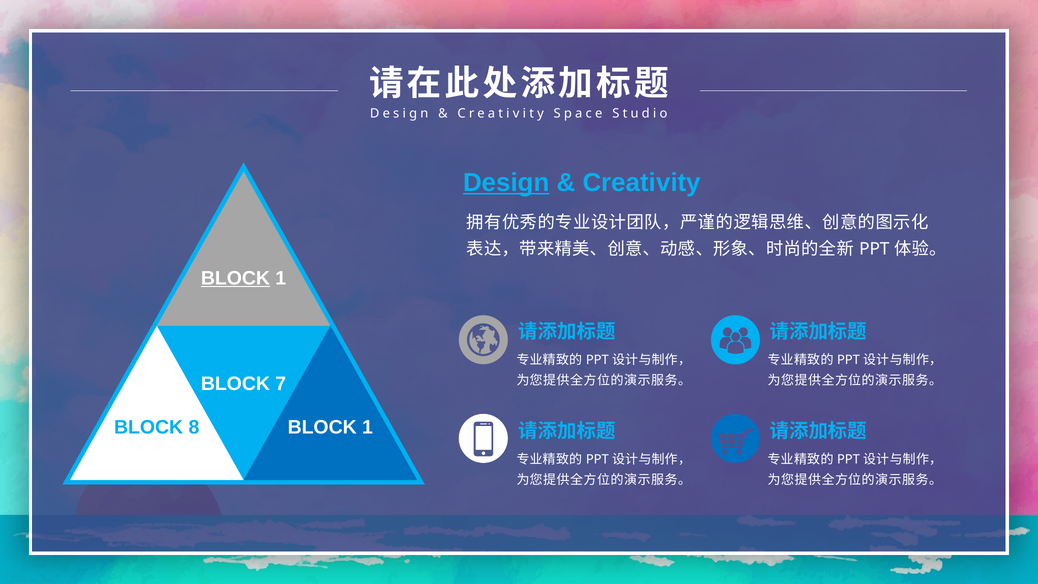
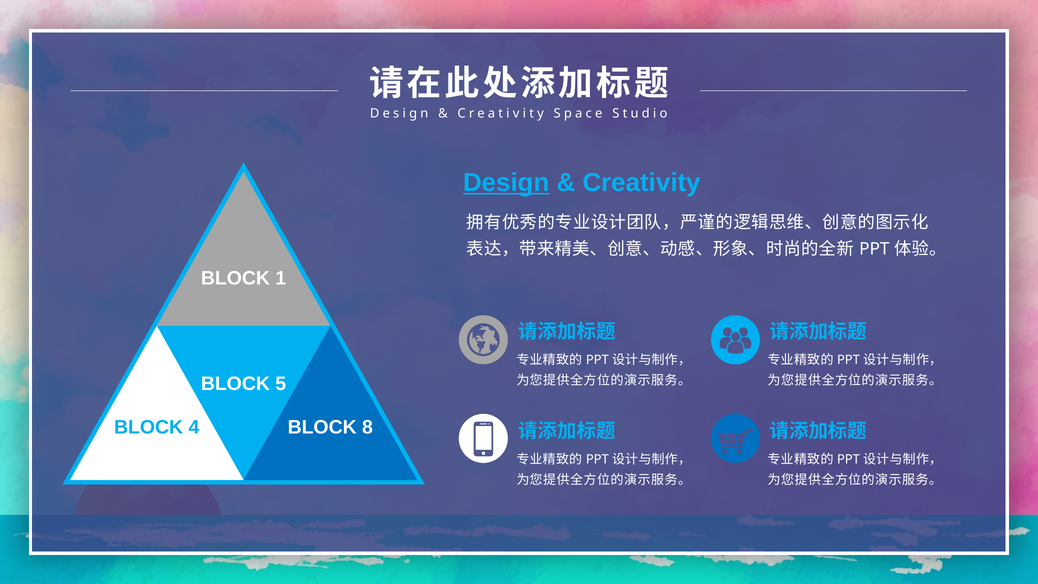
BLOCK at (235, 278) underline: present -> none
7: 7 -> 5
8: 8 -> 4
1 at (368, 427): 1 -> 8
